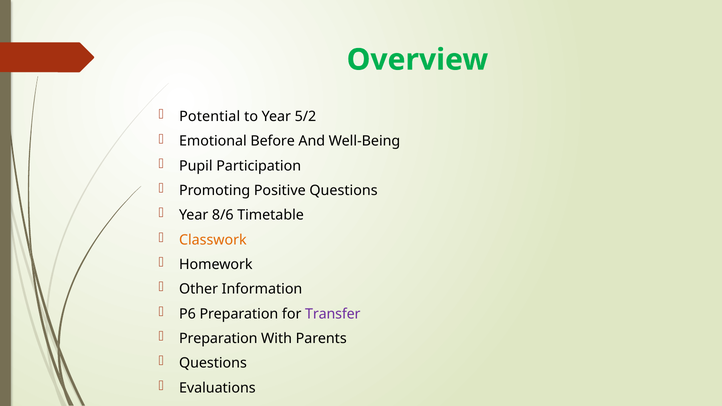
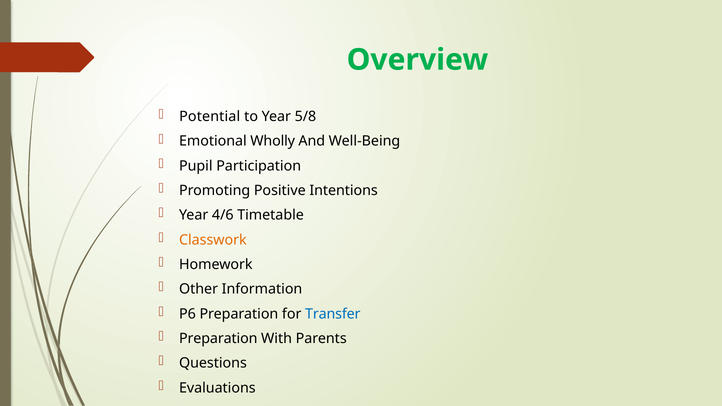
5/2: 5/2 -> 5/8
Before: Before -> Wholly
Positive Questions: Questions -> Intentions
8/6: 8/6 -> 4/6
Transfer colour: purple -> blue
